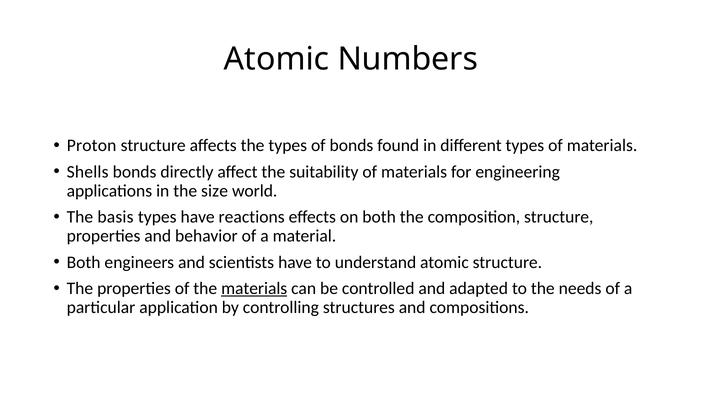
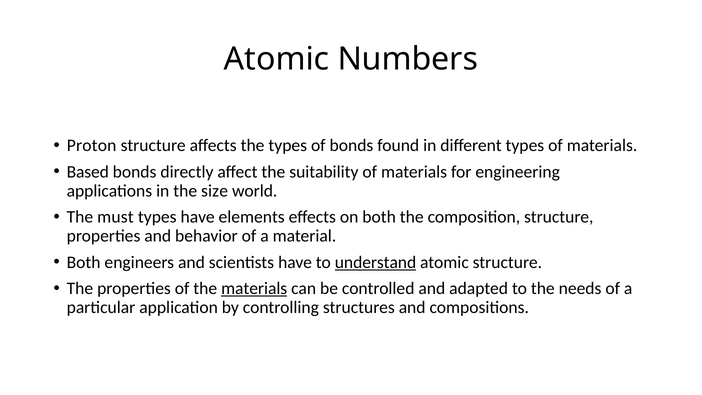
Shells: Shells -> Based
basis: basis -> must
reactions: reactions -> elements
understand underline: none -> present
